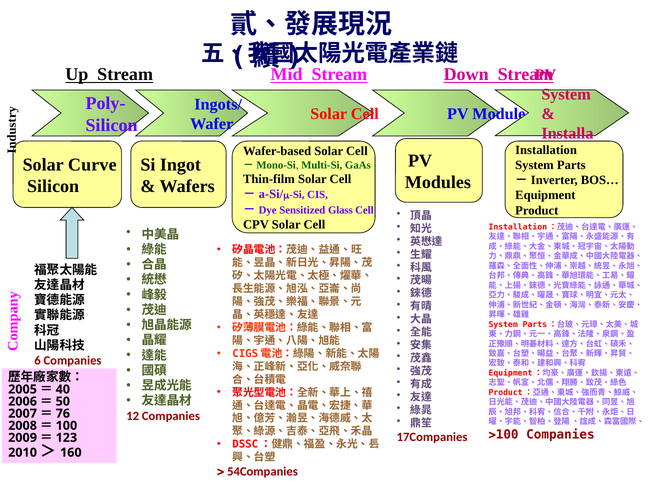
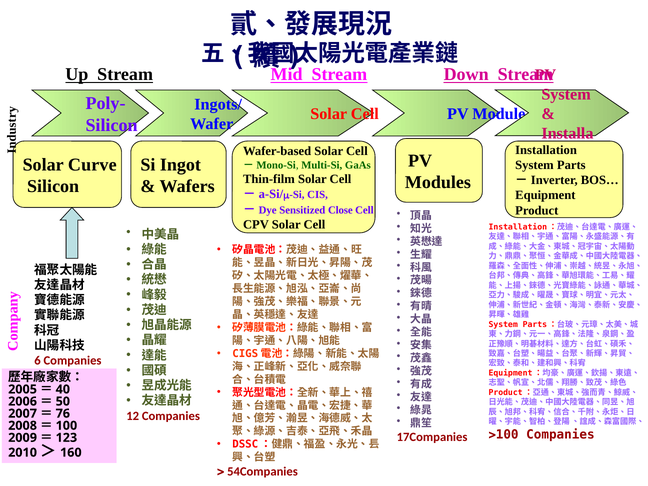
Glass: Glass -> Close
